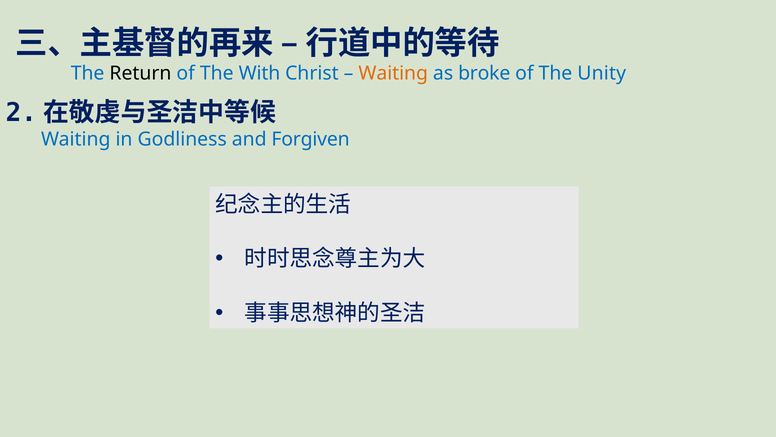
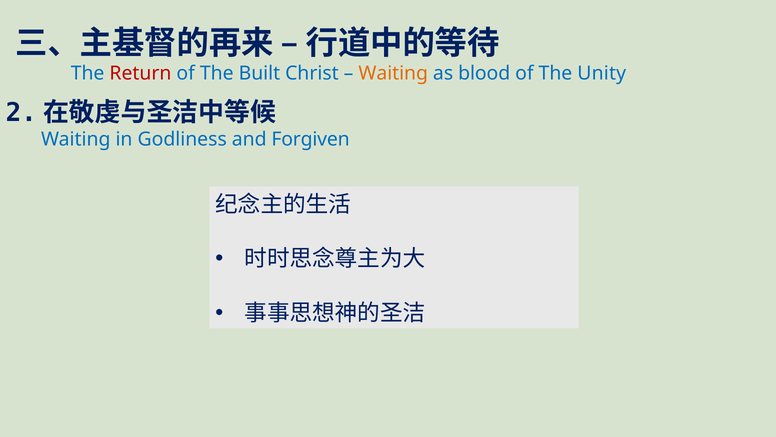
Return colour: black -> red
With: With -> Built
broke: broke -> blood
